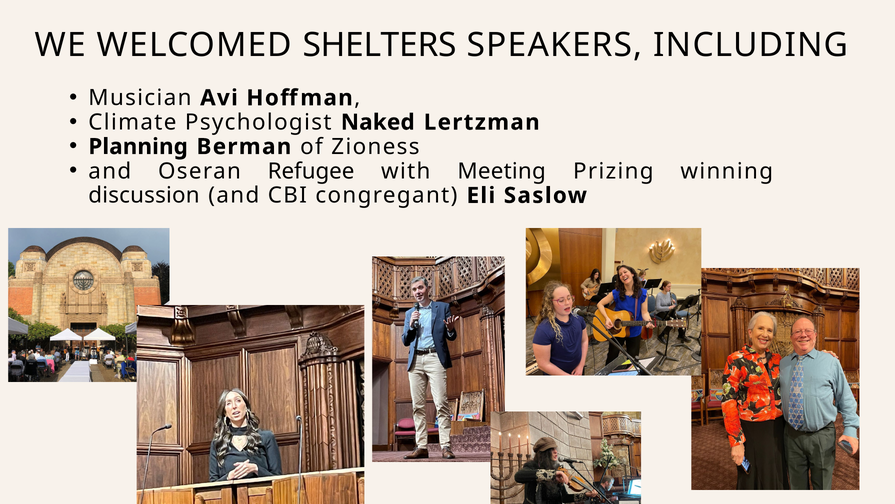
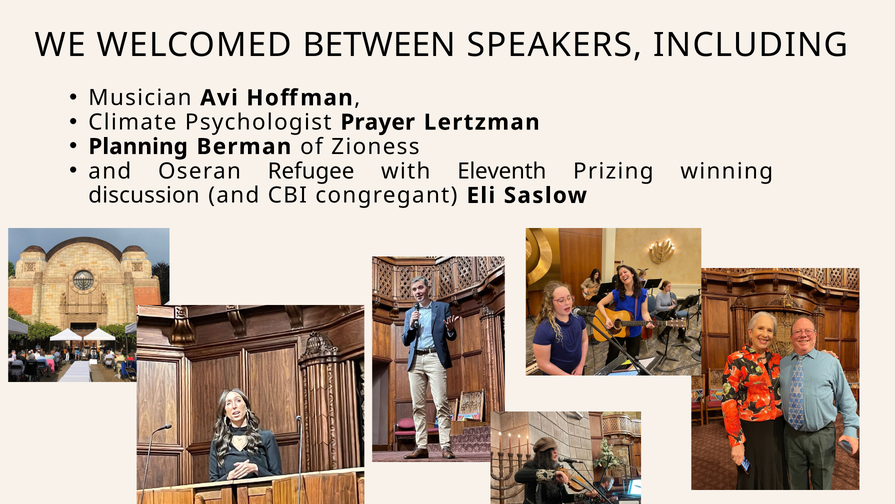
SHELTERS: SHELTERS -> BETWEEN
Naked: Naked -> Prayer
Meeting: Meeting -> Eleventh
